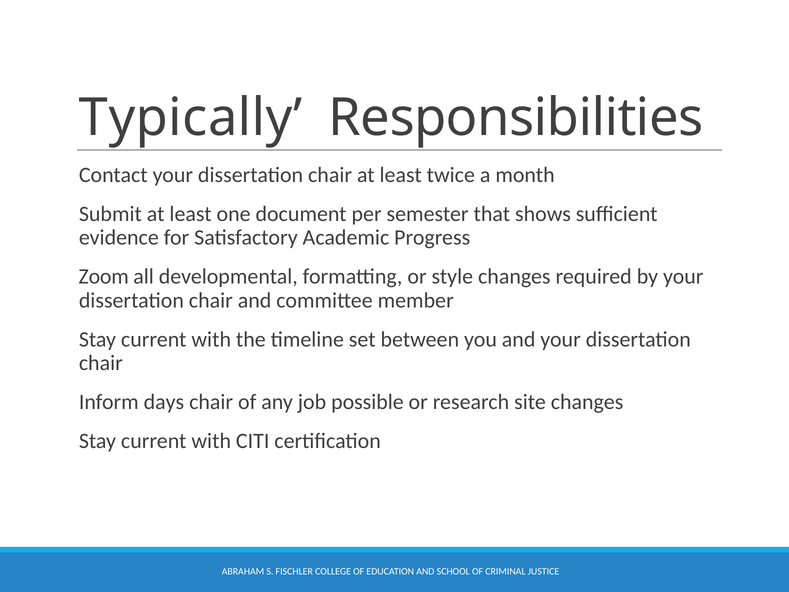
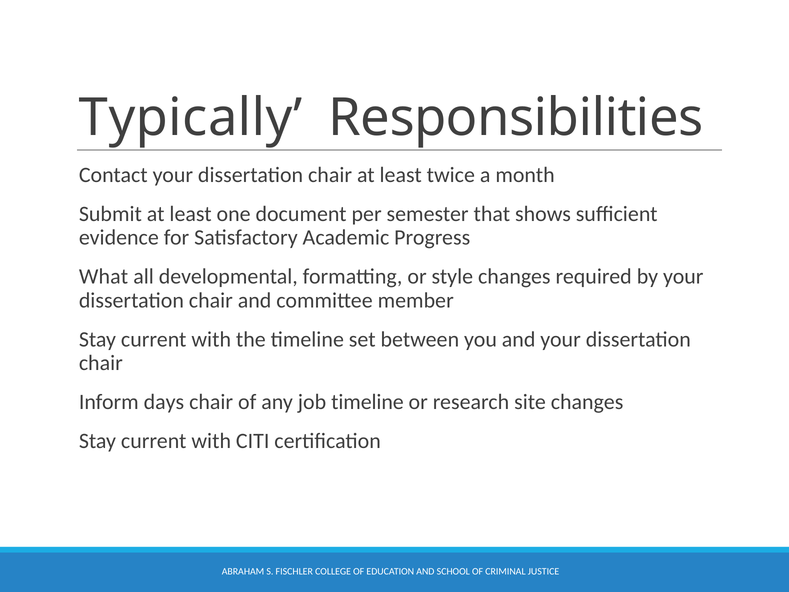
Zoom: Zoom -> What
job possible: possible -> timeline
